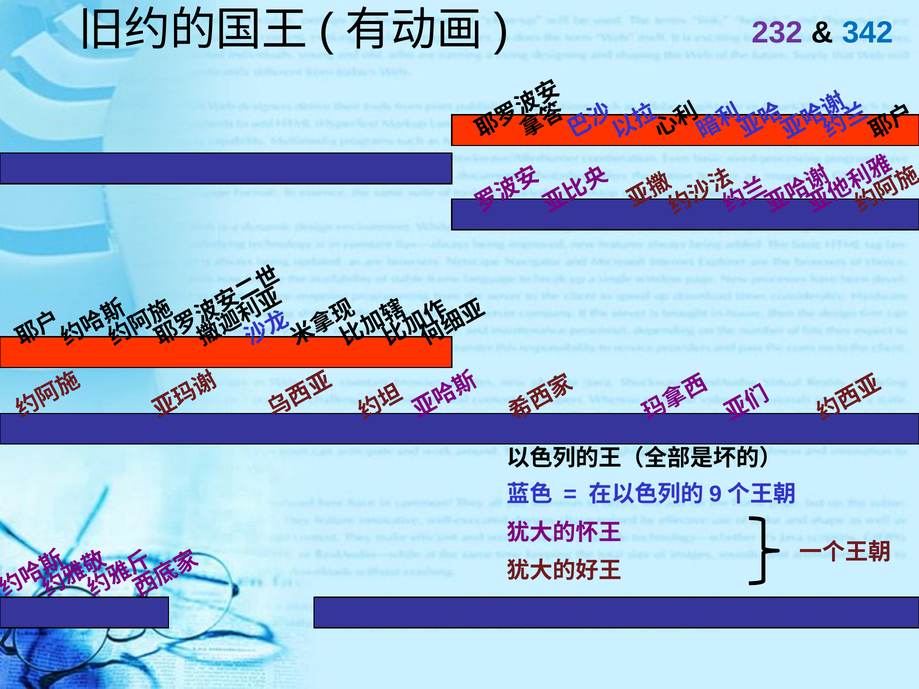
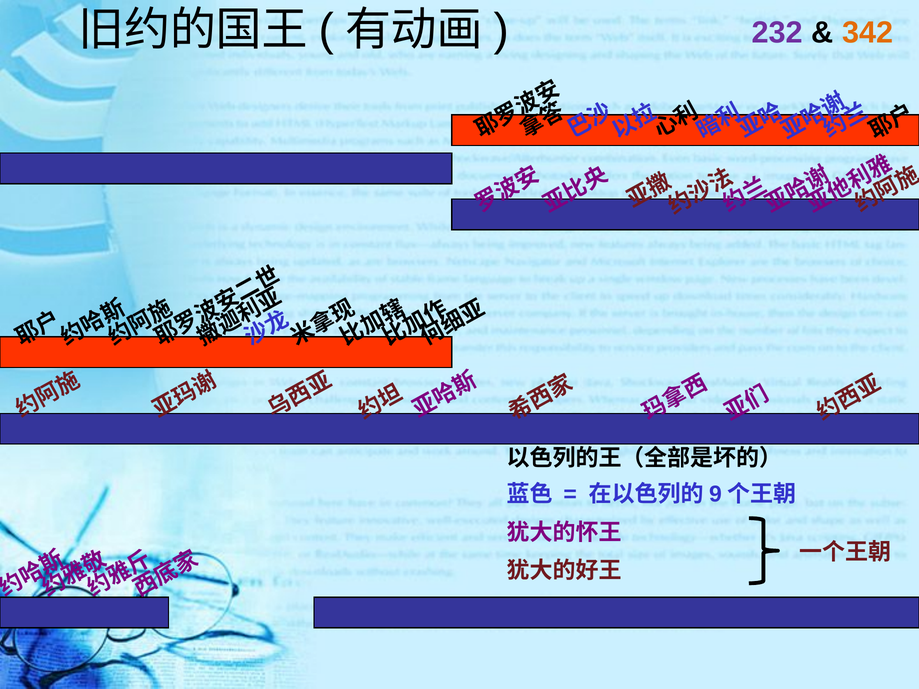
342 colour: blue -> orange
